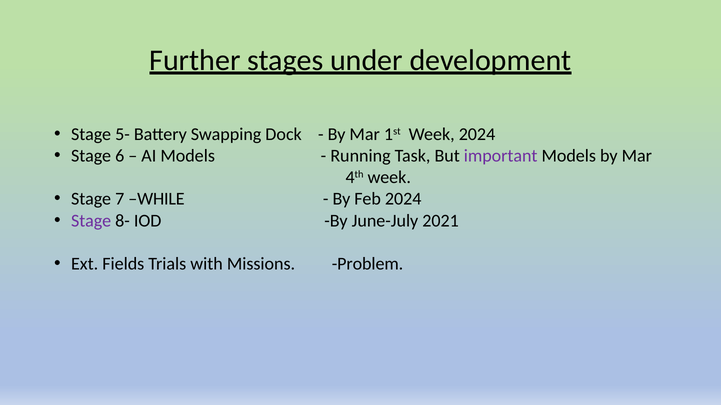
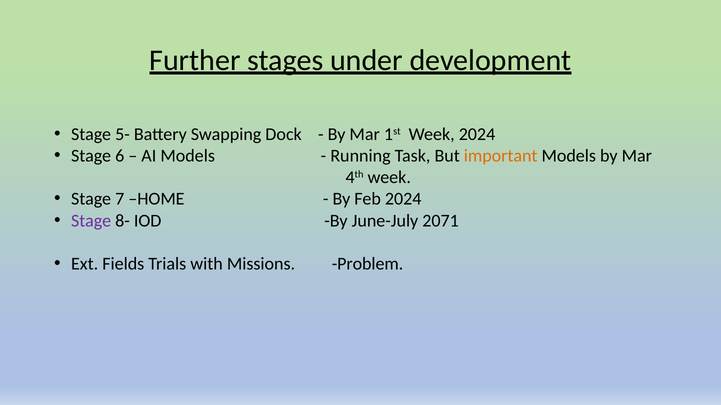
important colour: purple -> orange
WHILE: WHILE -> HOME
2021: 2021 -> 2071
